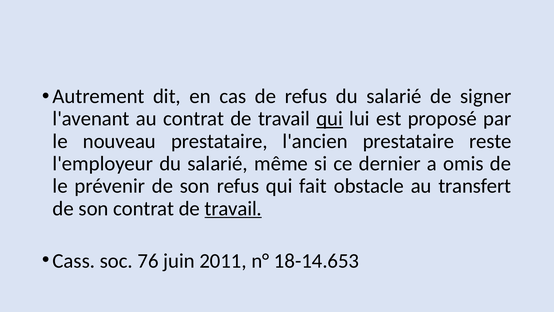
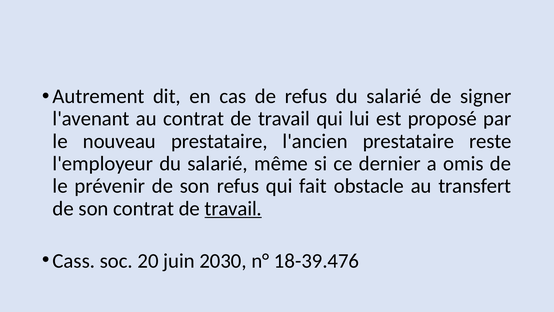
qui at (330, 119) underline: present -> none
76: 76 -> 20
2011: 2011 -> 2030
18-14.653: 18-14.653 -> 18-39.476
